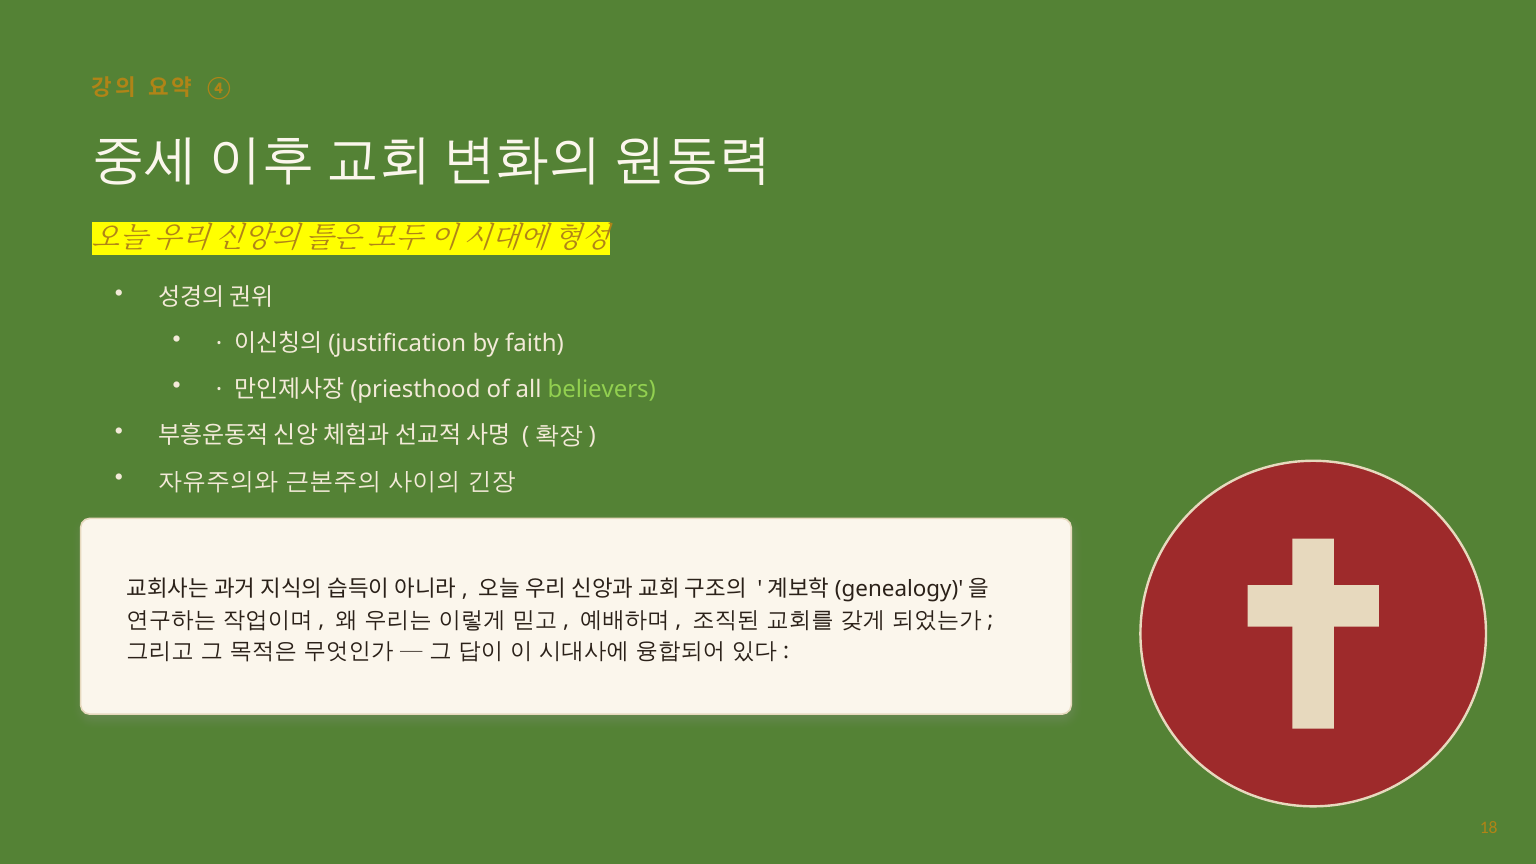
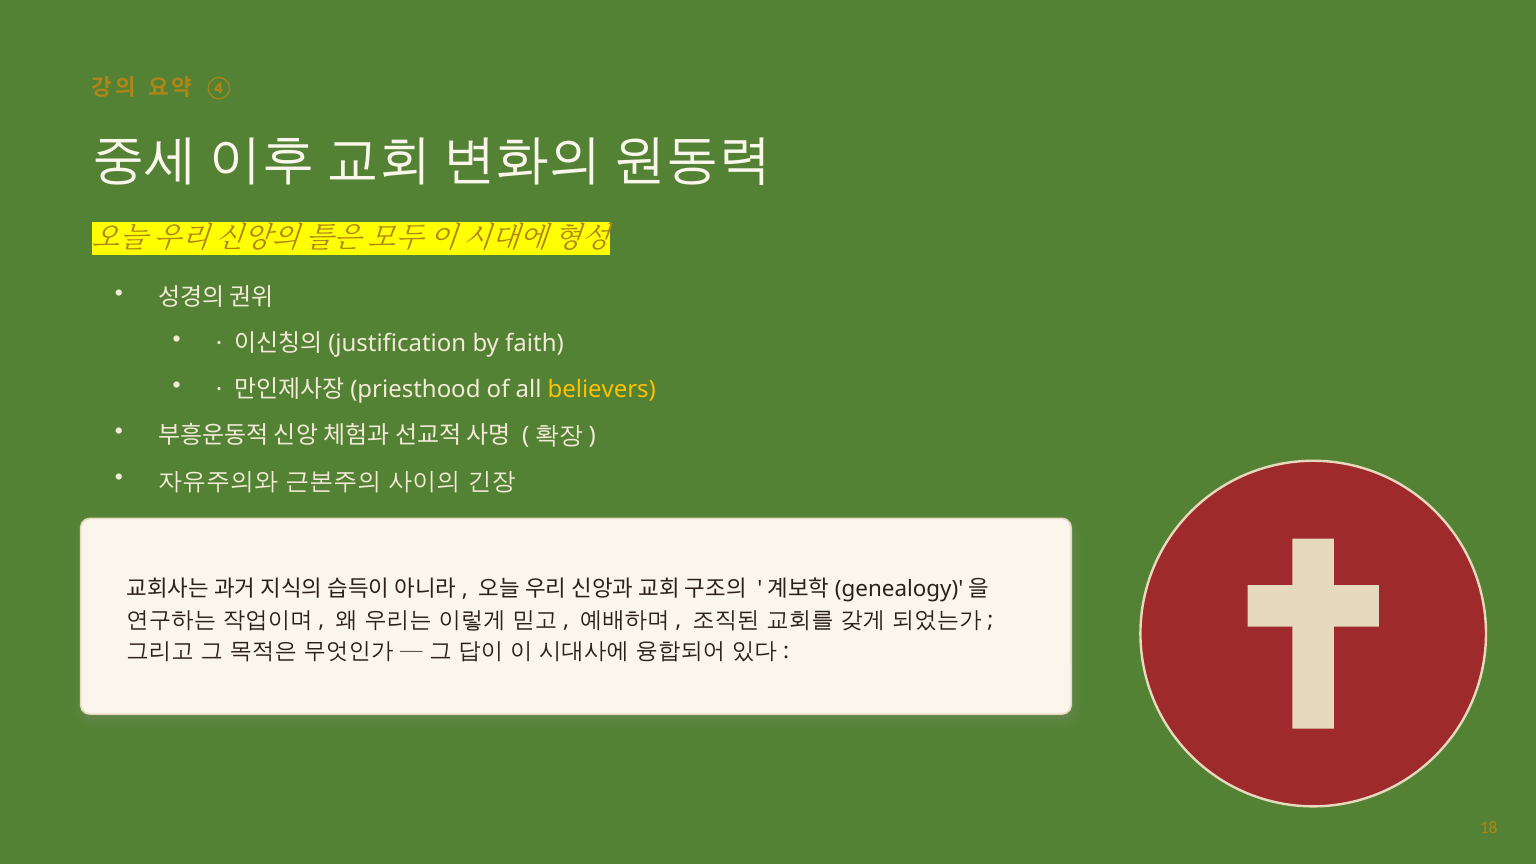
believers colour: light green -> yellow
